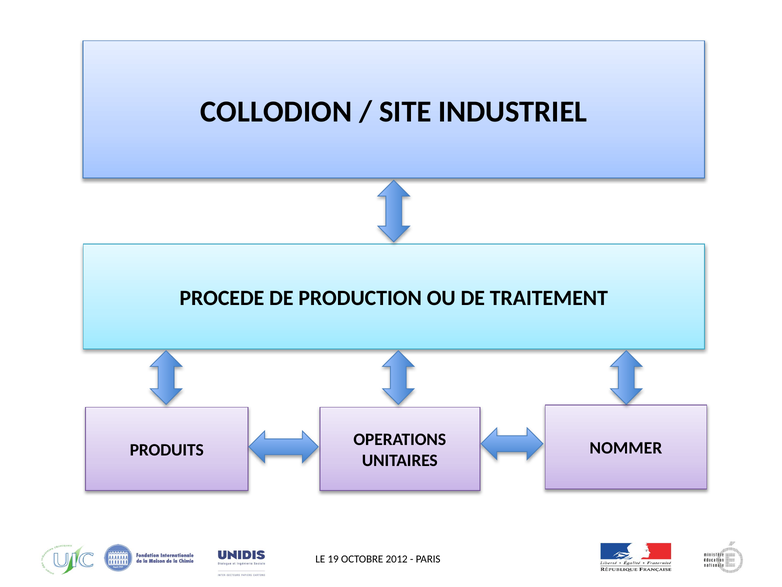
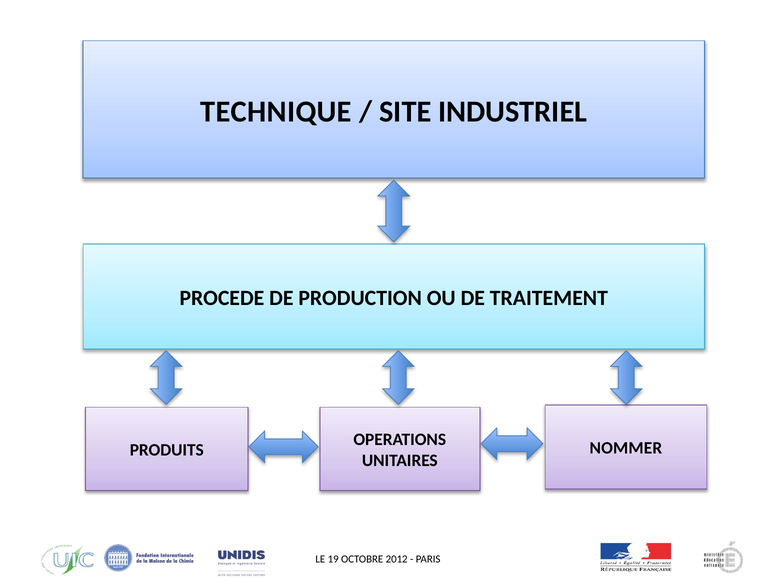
COLLODION: COLLODION -> TECHNIQUE
